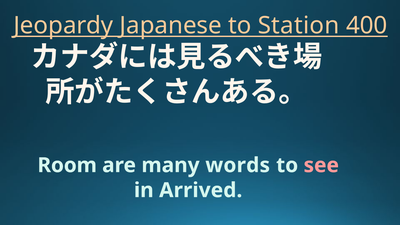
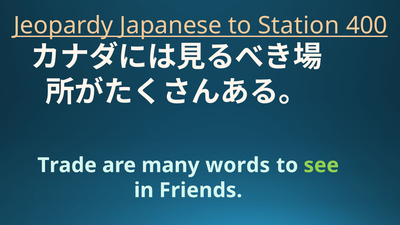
Room: Room -> Trade
see colour: pink -> light green
Arrived: Arrived -> Friends
